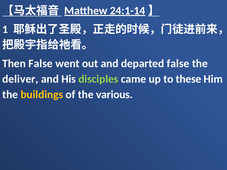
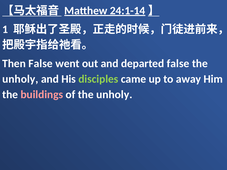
deliver at (20, 79): deliver -> unholy
these: these -> away
buildings colour: yellow -> pink
of the various: various -> unholy
